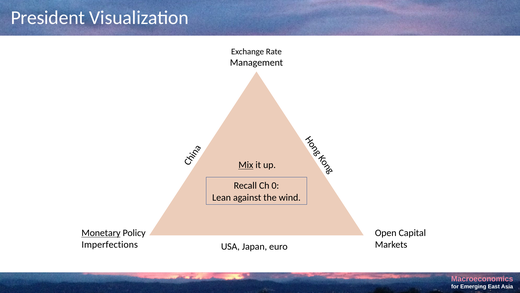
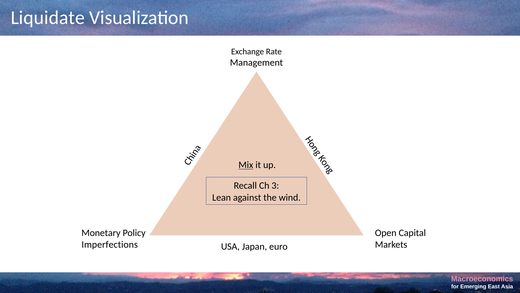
President: President -> Liquidate
0: 0 -> 3
Monetary underline: present -> none
